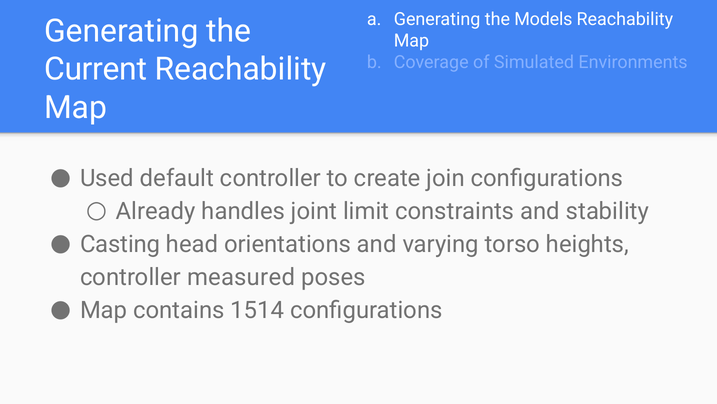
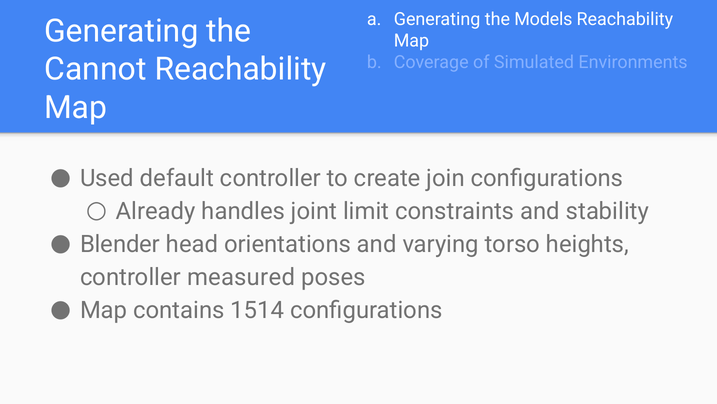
Current: Current -> Cannot
Casting: Casting -> Blender
